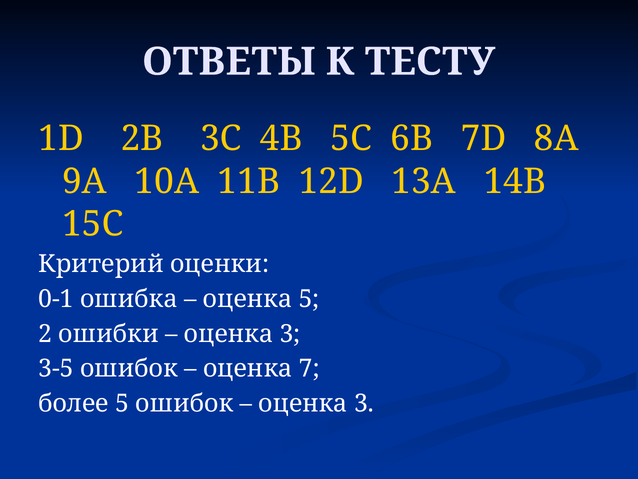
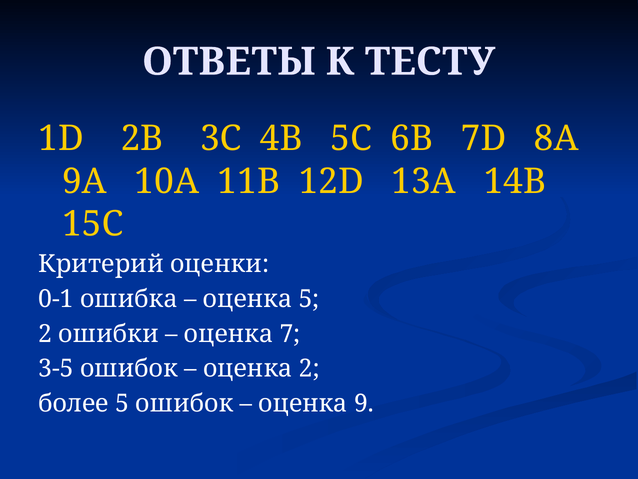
3 at (290, 334): 3 -> 7
оценка 7: 7 -> 2
3 at (364, 403): 3 -> 9
